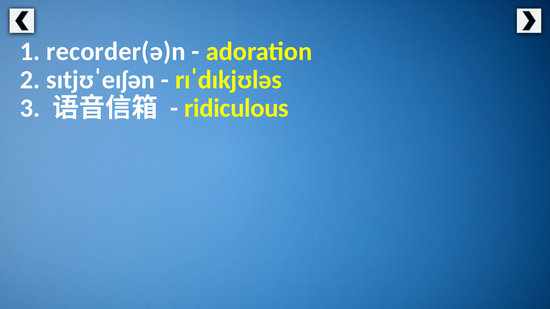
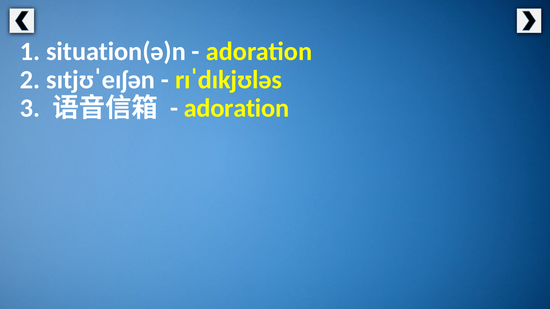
recorder(ə)n: recorder(ə)n -> situation(ə)n
ridiculous at (236, 108): ridiculous -> adoration
